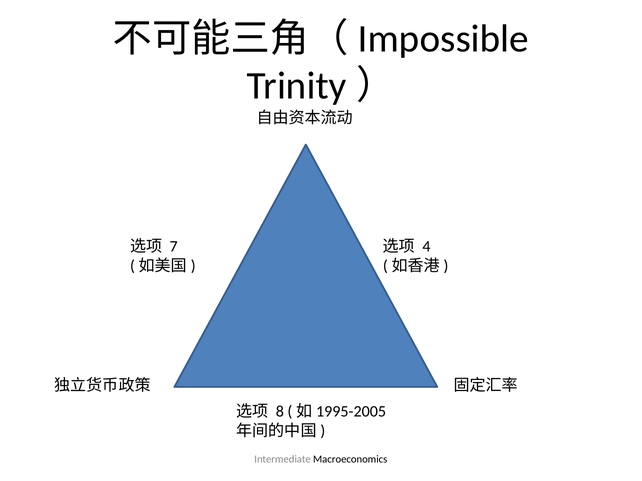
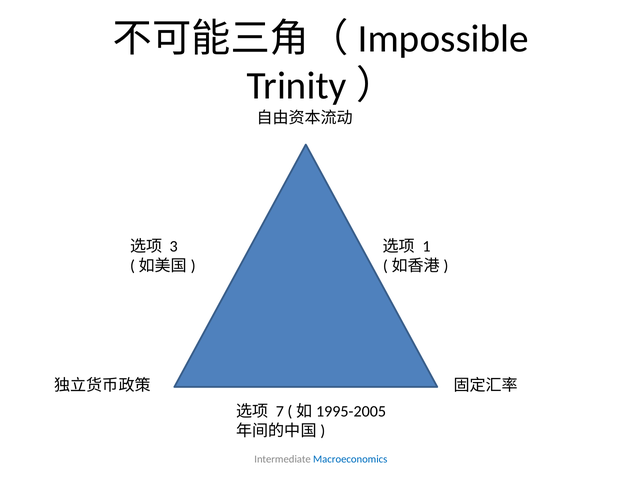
7: 7 -> 3
4: 4 -> 1
8: 8 -> 7
Macroeconomics colour: black -> blue
